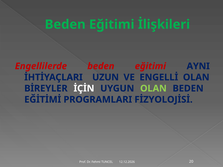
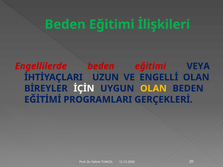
AYNI: AYNI -> VEYA
OLAN at (153, 89) colour: light green -> yellow
FİZYOLOJİSİ: FİZYOLOJİSİ -> GERÇEKLERİ
